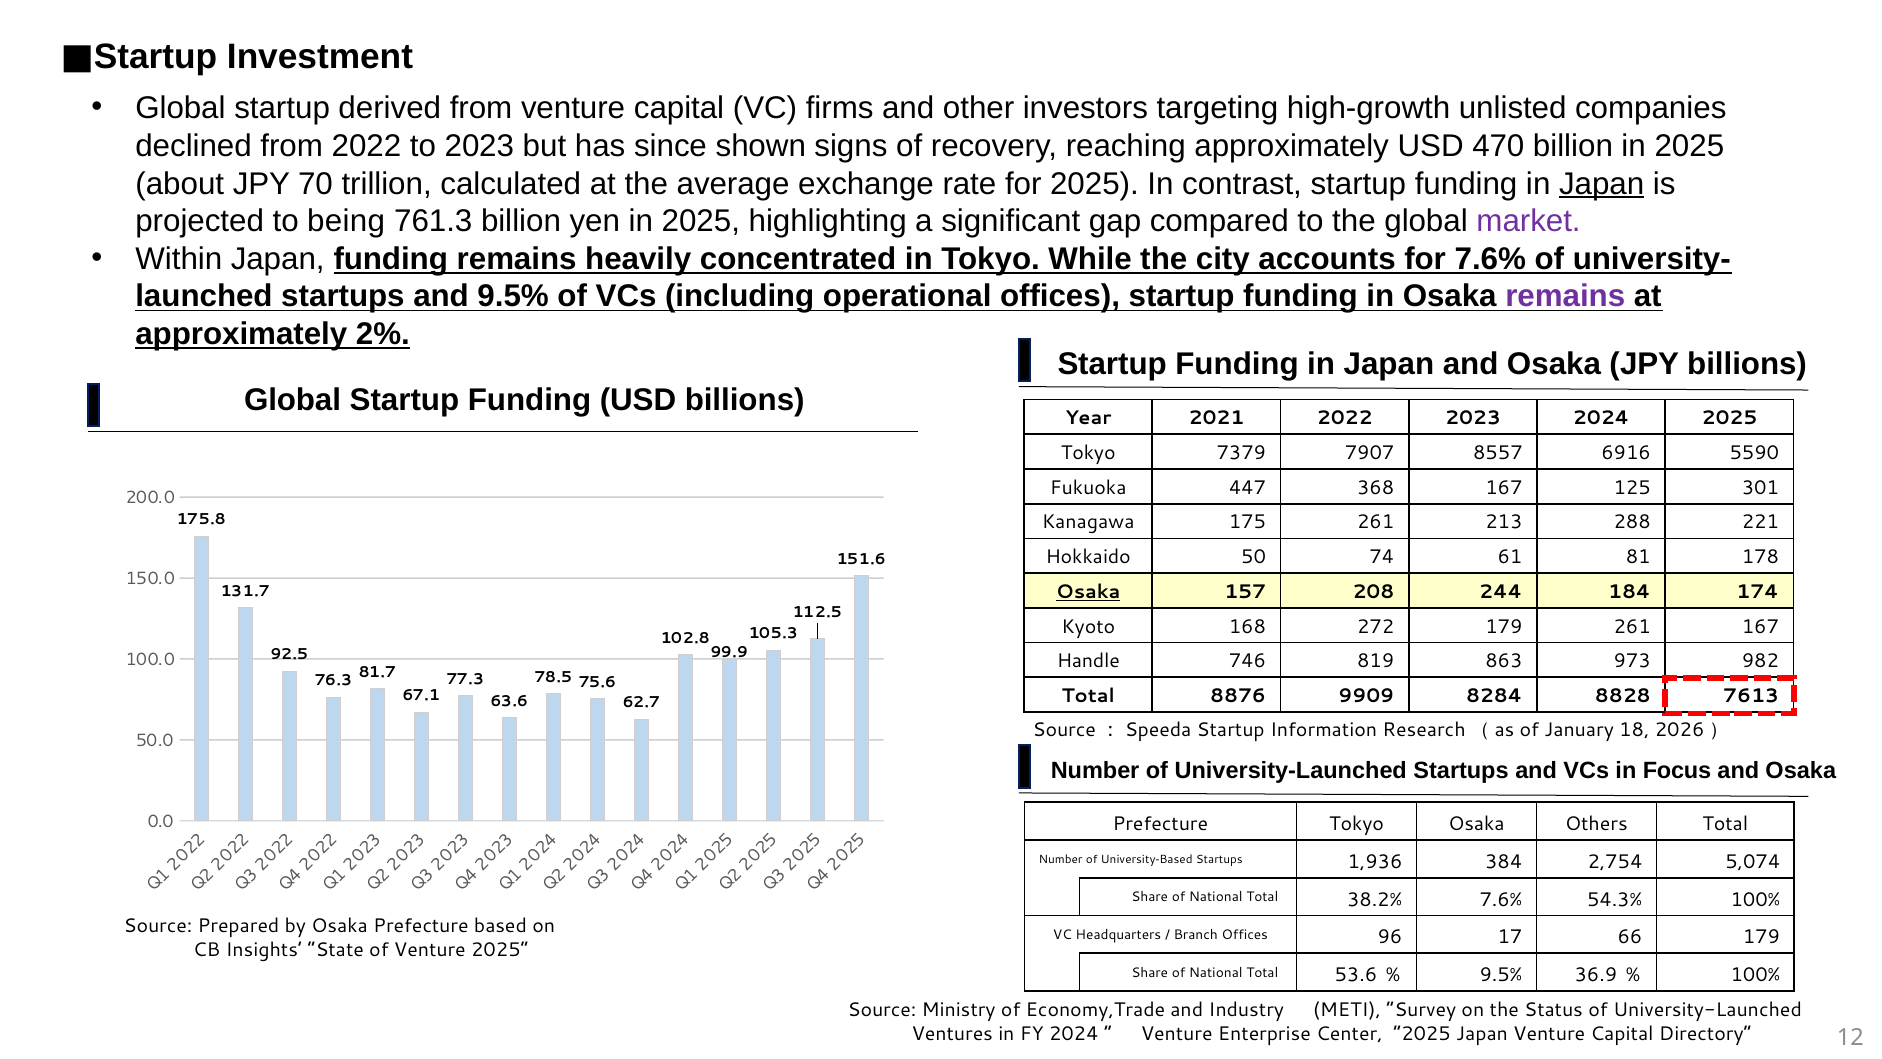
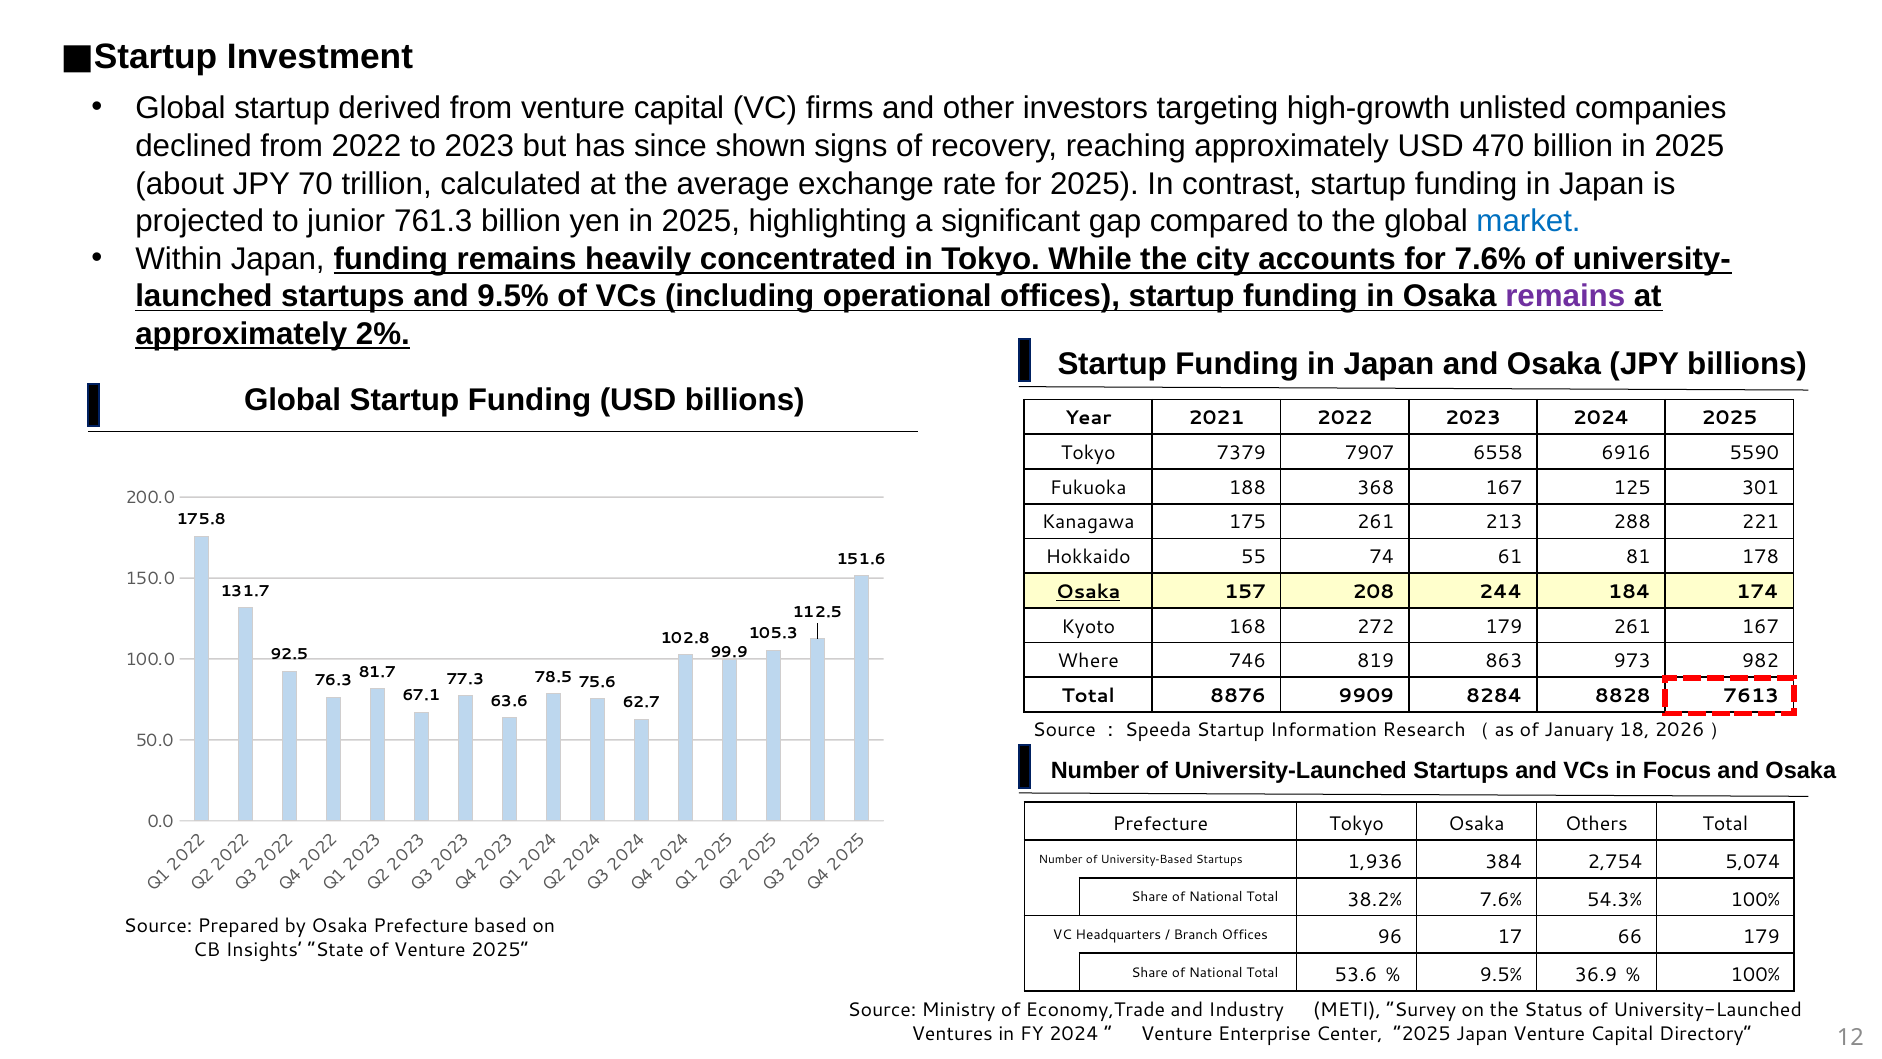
Japan at (1602, 184) underline: present -> none
being: being -> junior
market colour: purple -> blue
8557: 8557 -> 6558
447: 447 -> 188
50: 50 -> 55
Handle: Handle -> Where
